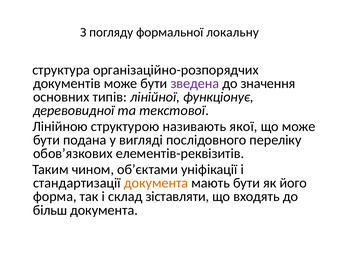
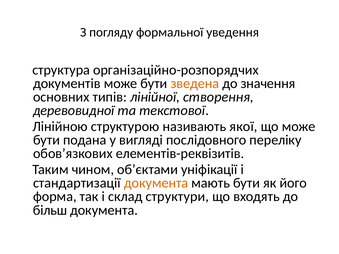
локальну: локальну -> уведення
зведена colour: purple -> orange
функціонує: функціонує -> створення
зіставляти: зіставляти -> структури
